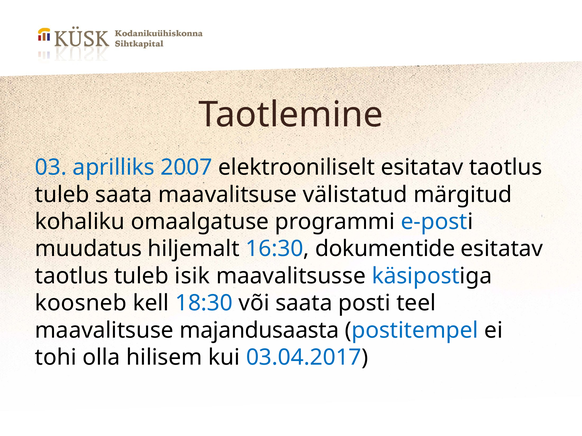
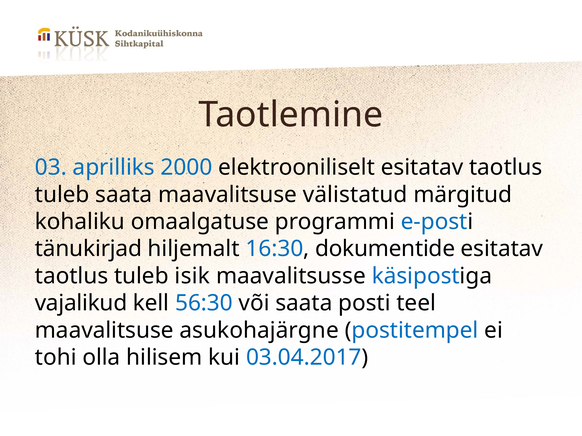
2007: 2007 -> 2000
muudatus: muudatus -> tänukirjad
koosneb: koosneb -> vajalikud
18:30: 18:30 -> 56:30
majandusaasta: majandusaasta -> asukohajärgne
